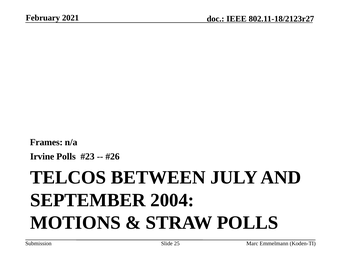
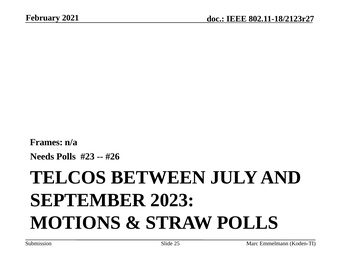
Irvine: Irvine -> Needs
2004: 2004 -> 2023
